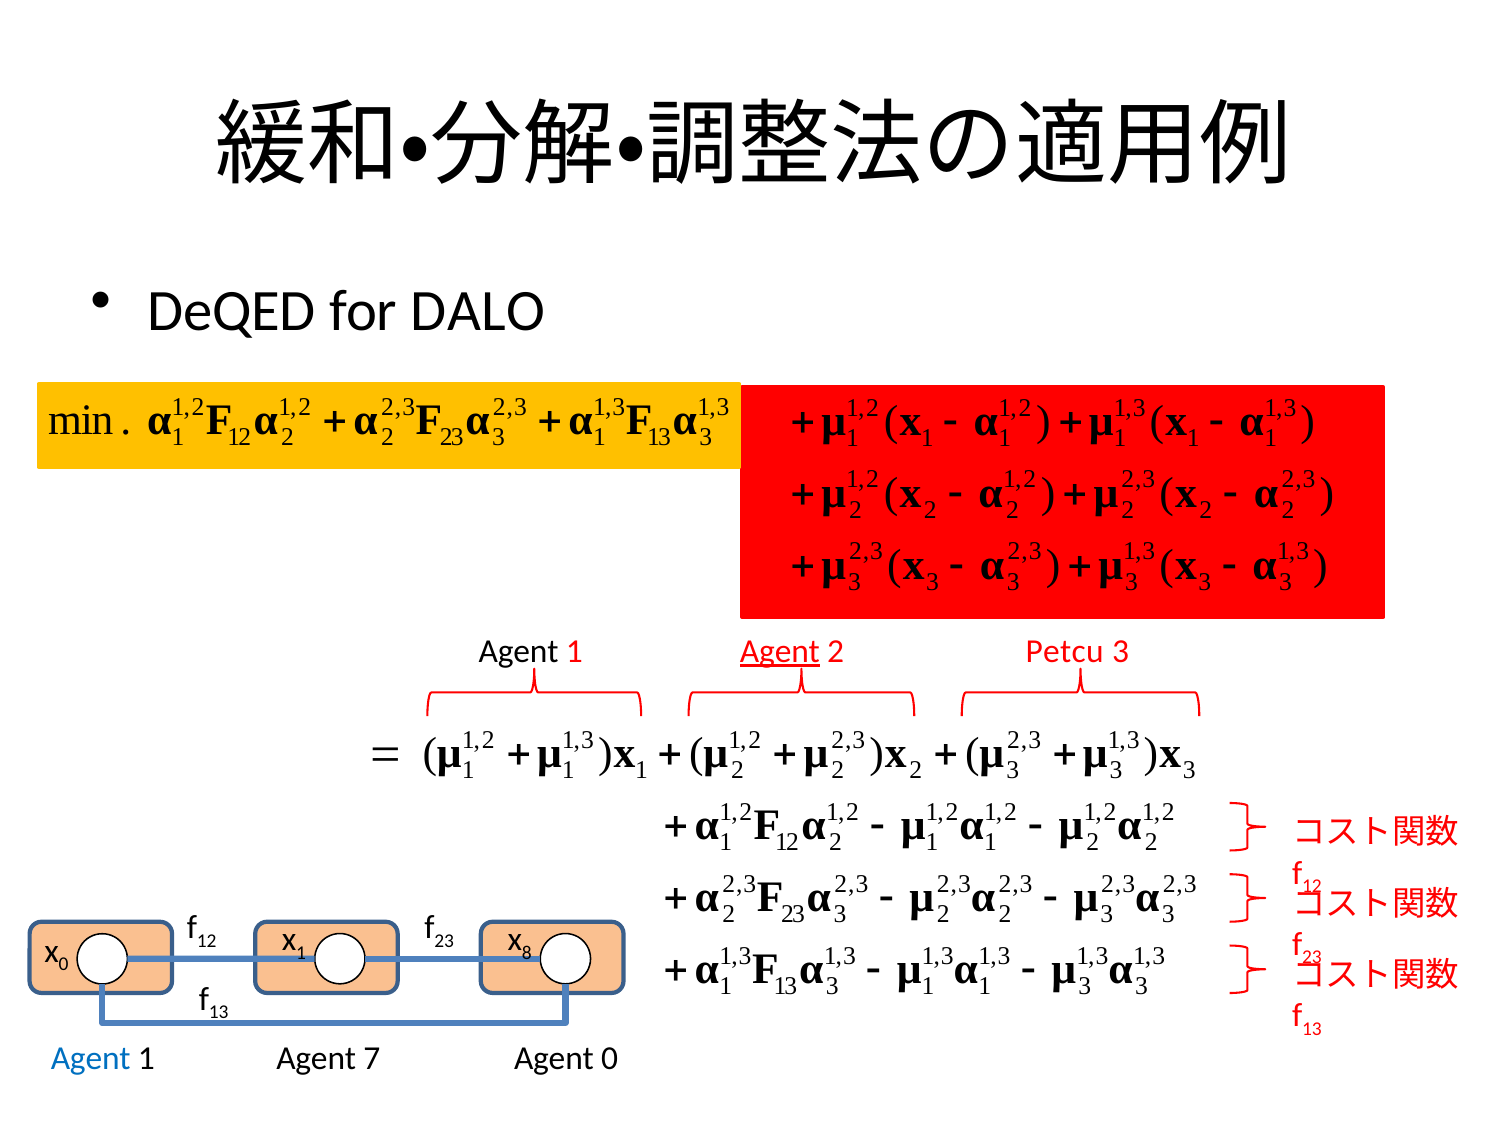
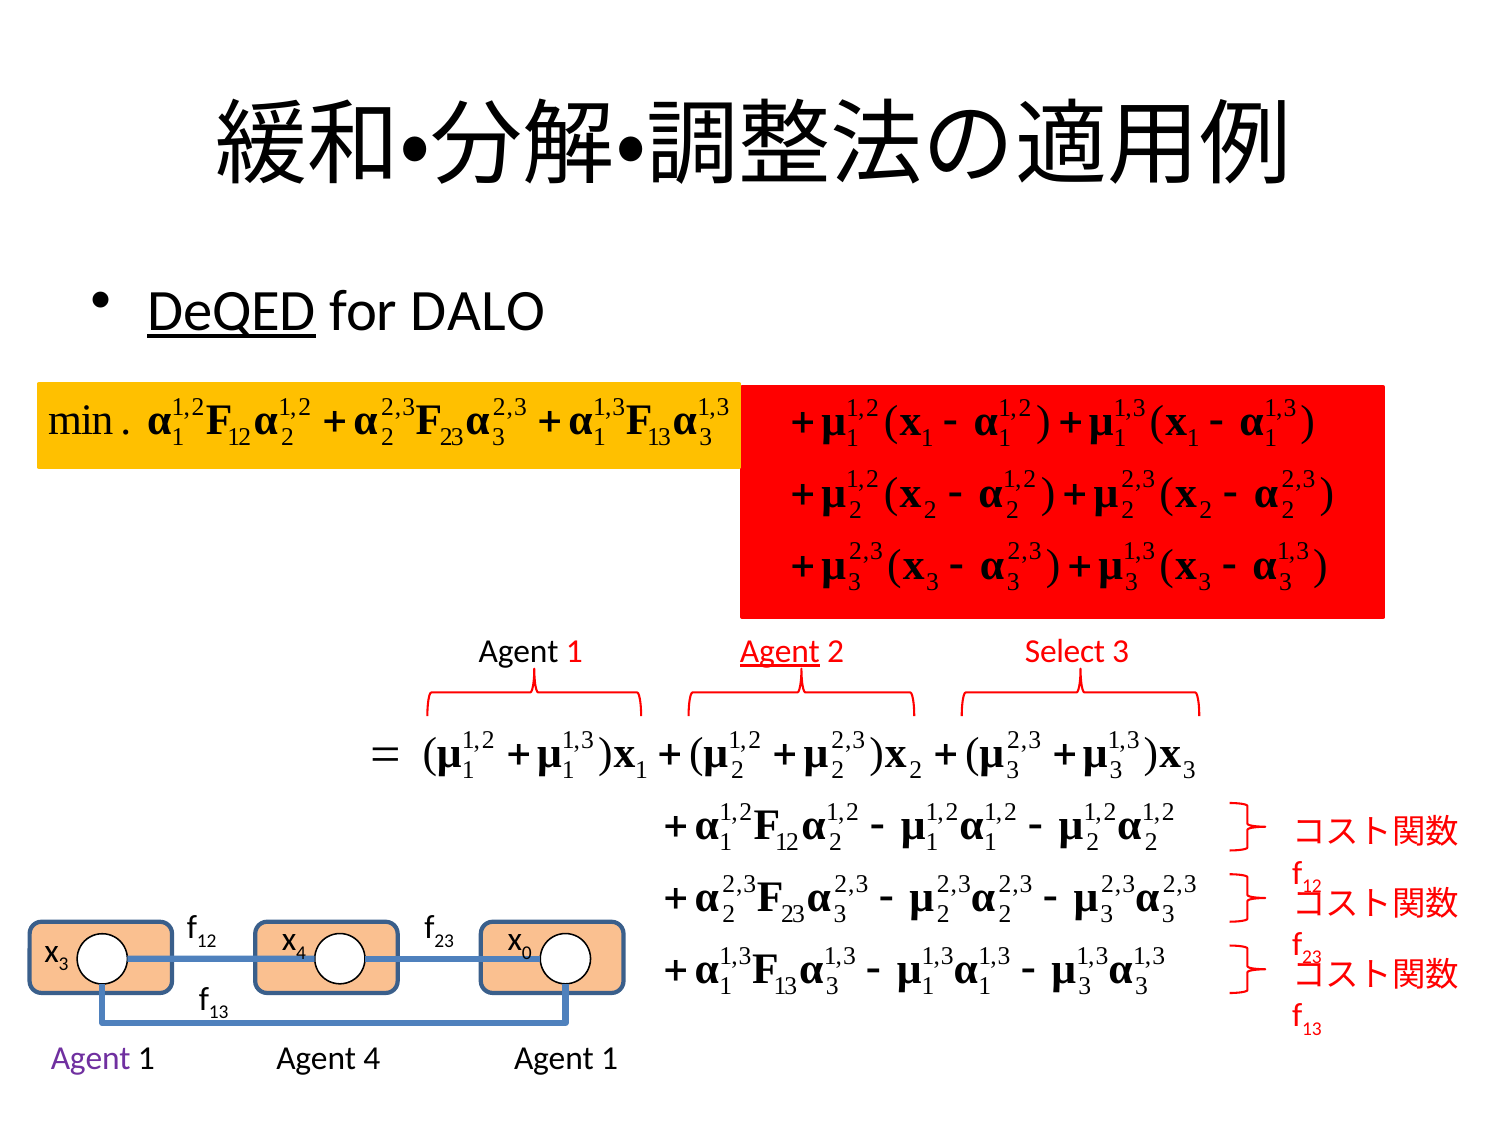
DeQED underline: none -> present
Petcu: Petcu -> Select
1 at (301, 953): 1 -> 4
8: 8 -> 0
0 at (64, 965): 0 -> 3
Agent at (91, 1059) colour: blue -> purple
Agent 7: 7 -> 4
0 at (610, 1059): 0 -> 1
